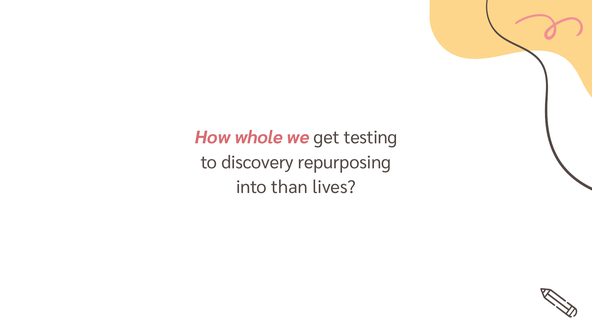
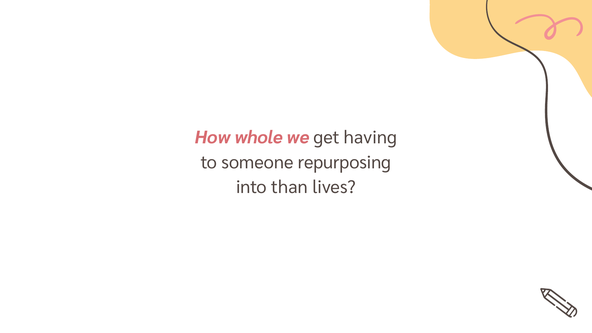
testing: testing -> having
discovery: discovery -> someone
